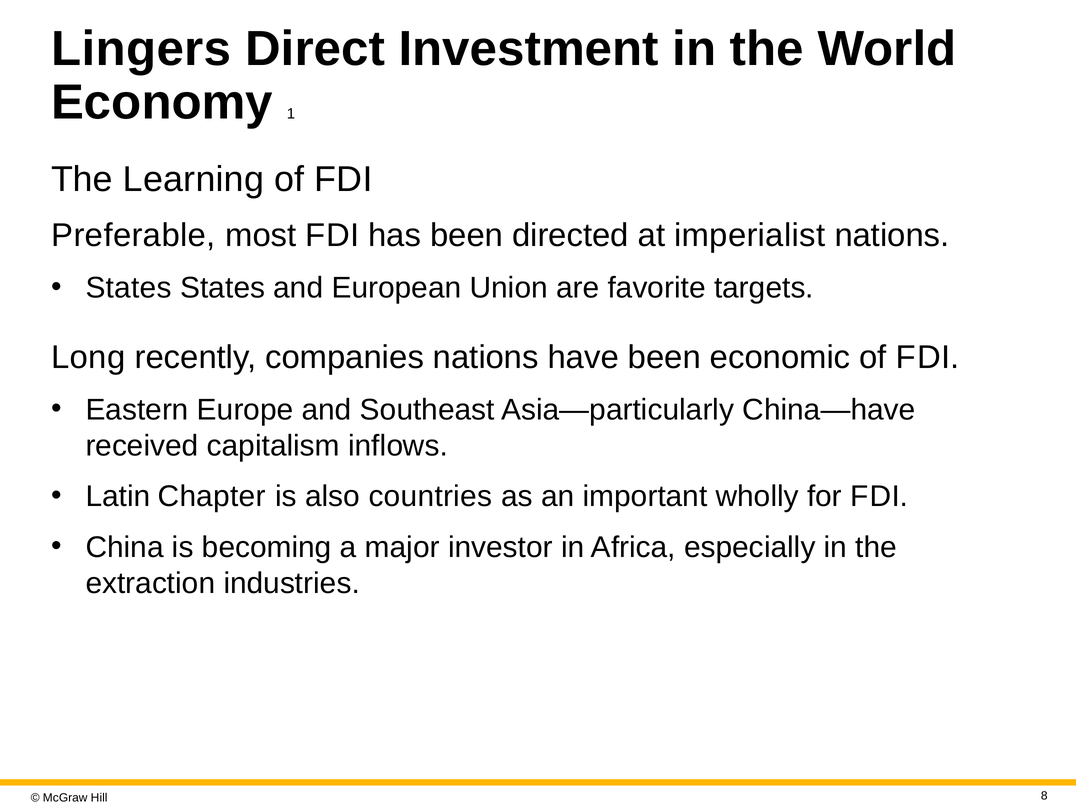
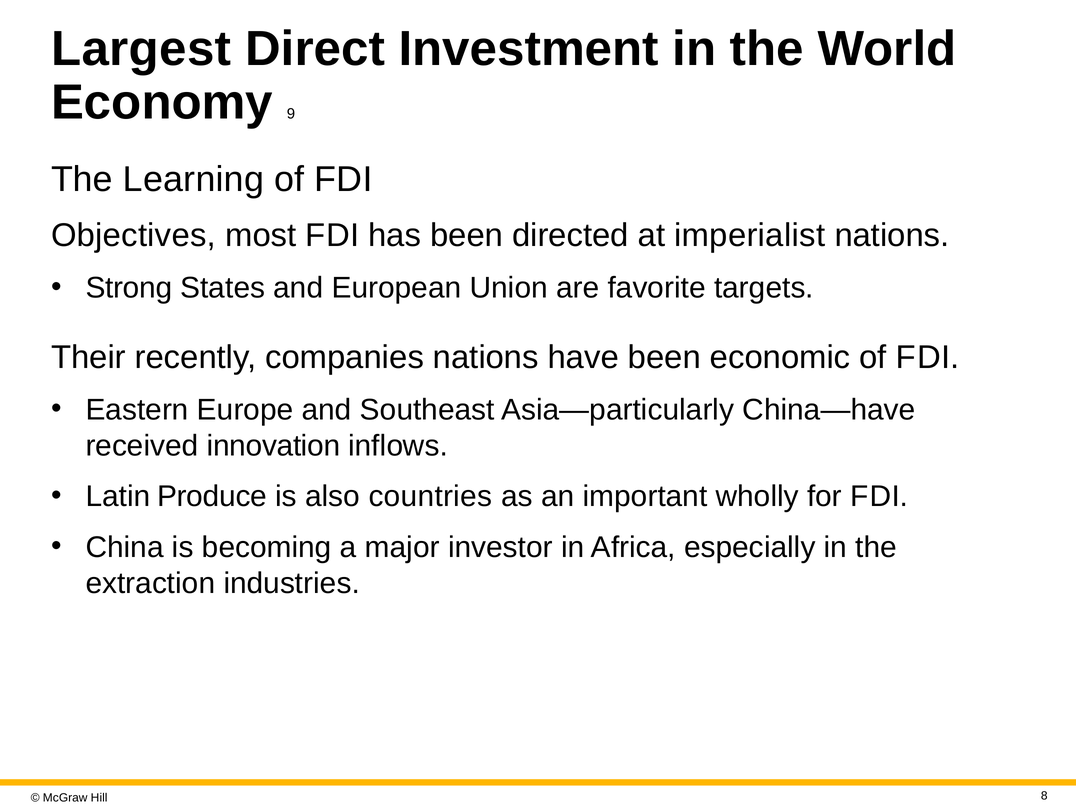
Lingers: Lingers -> Largest
1: 1 -> 9
Preferable: Preferable -> Objectives
States at (129, 288): States -> Strong
Long: Long -> Their
capitalism: capitalism -> innovation
Chapter: Chapter -> Produce
